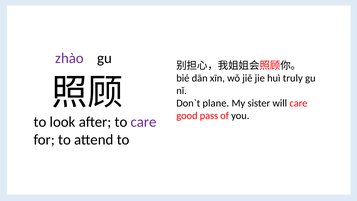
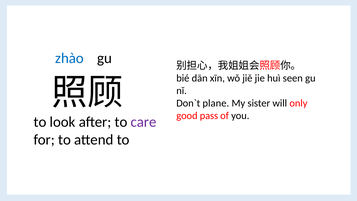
zhào colour: purple -> blue
truly: truly -> seen
will care: care -> only
